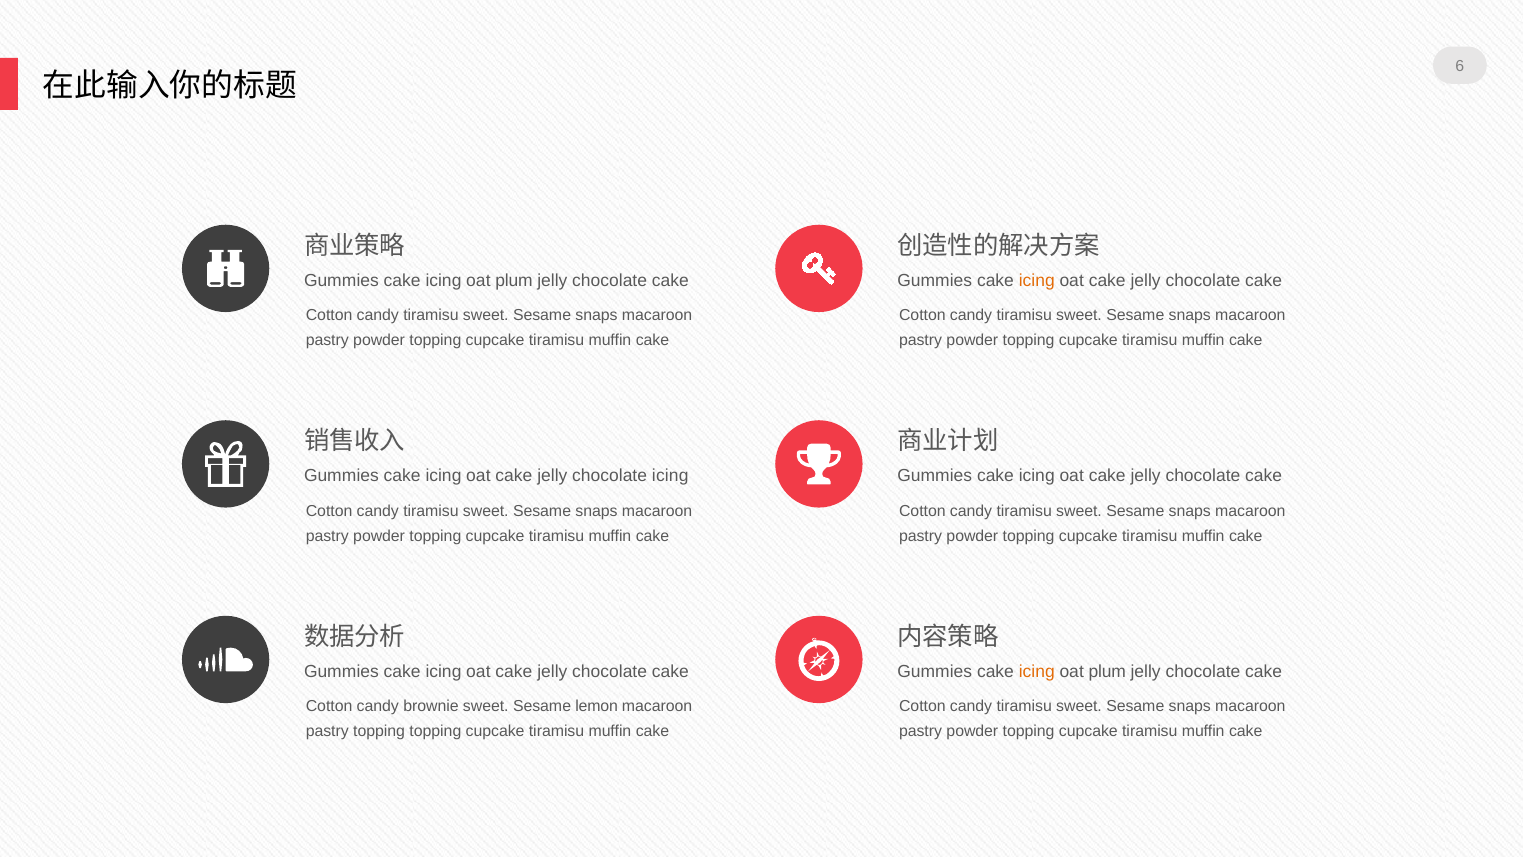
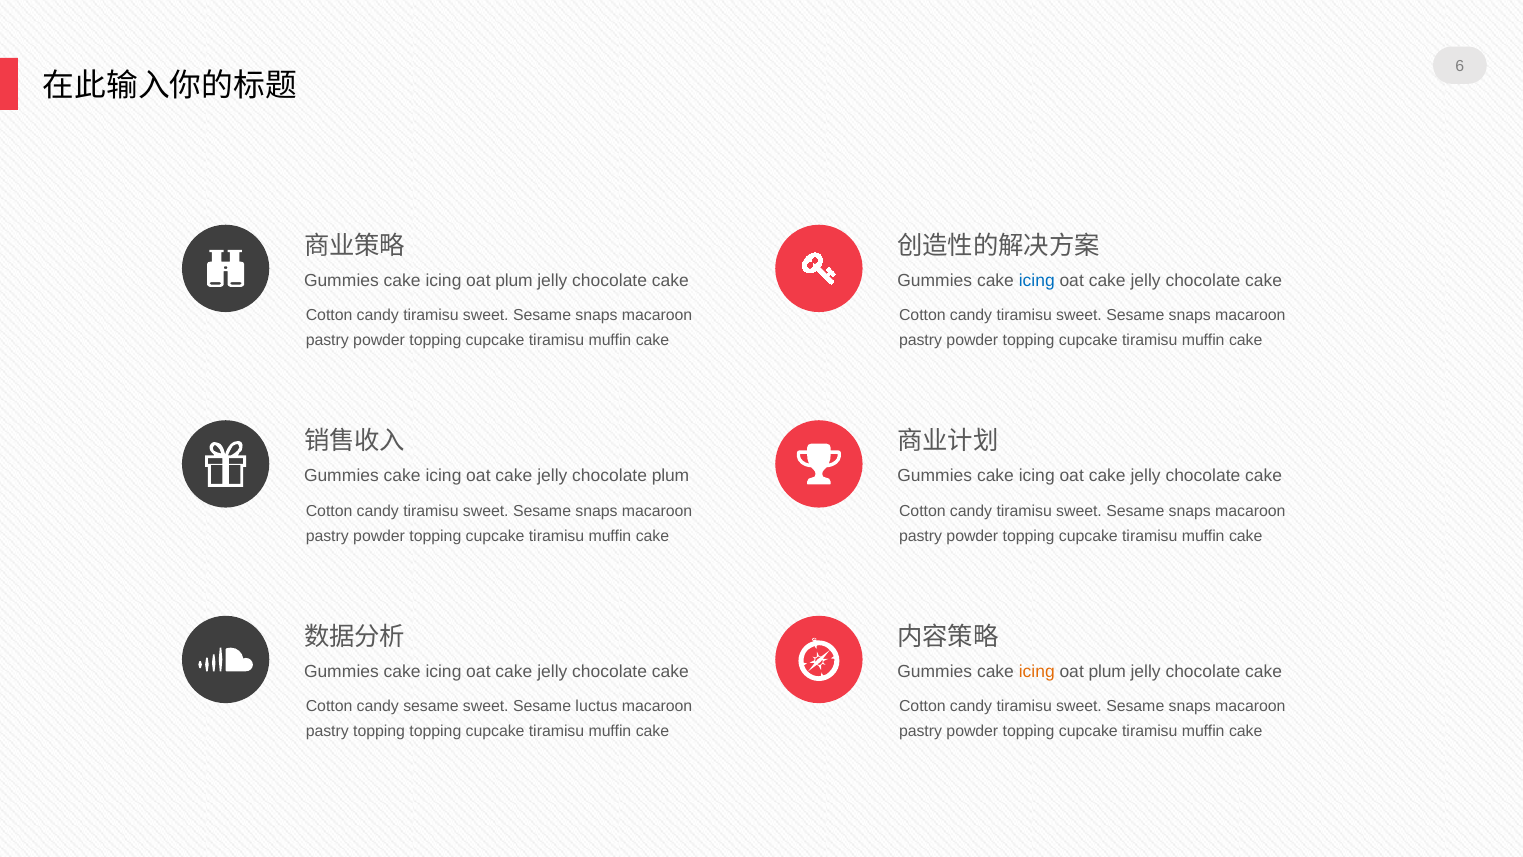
icing at (1037, 280) colour: orange -> blue
chocolate icing: icing -> plum
candy brownie: brownie -> sesame
lemon: lemon -> luctus
